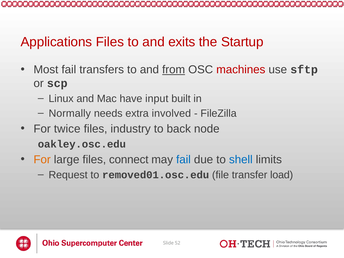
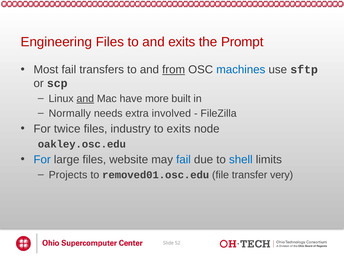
Applications: Applications -> Engineering
Startup: Startup -> Prompt
machines colour: red -> blue
and at (85, 99) underline: none -> present
input: input -> more
to back: back -> exits
For at (42, 160) colour: orange -> blue
connect: connect -> website
Request: Request -> Projects
load: load -> very
